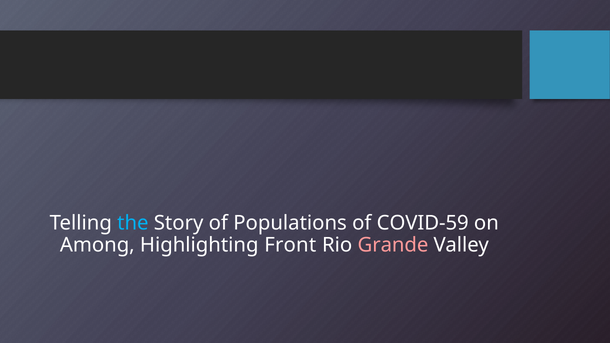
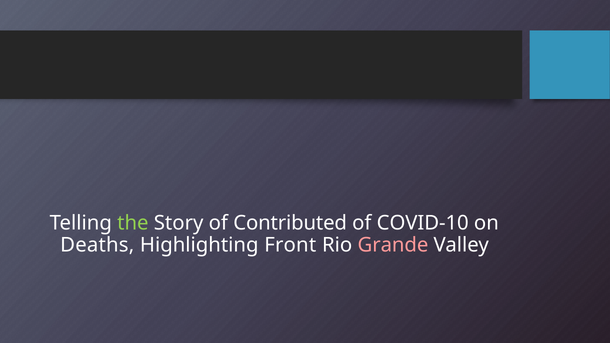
the colour: light blue -> light green
Populations: Populations -> Contributed
COVID-59: COVID-59 -> COVID-10
Among: Among -> Deaths
